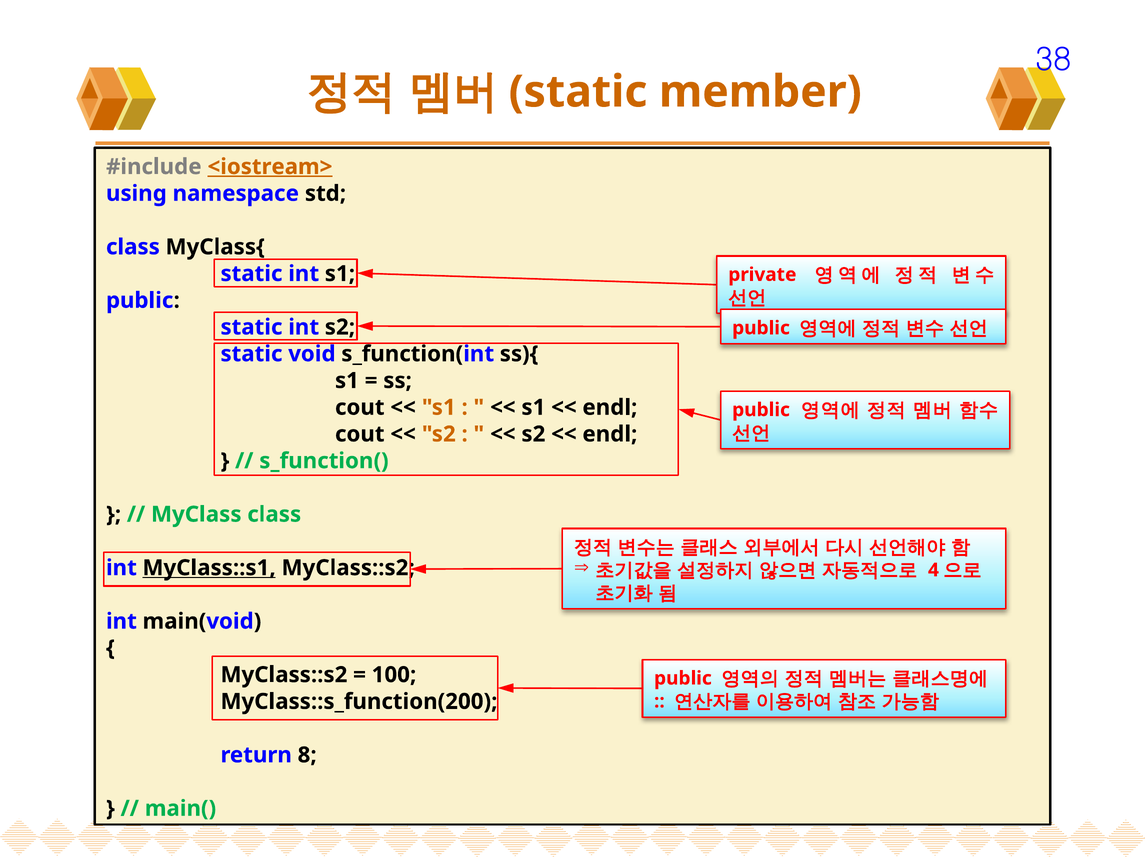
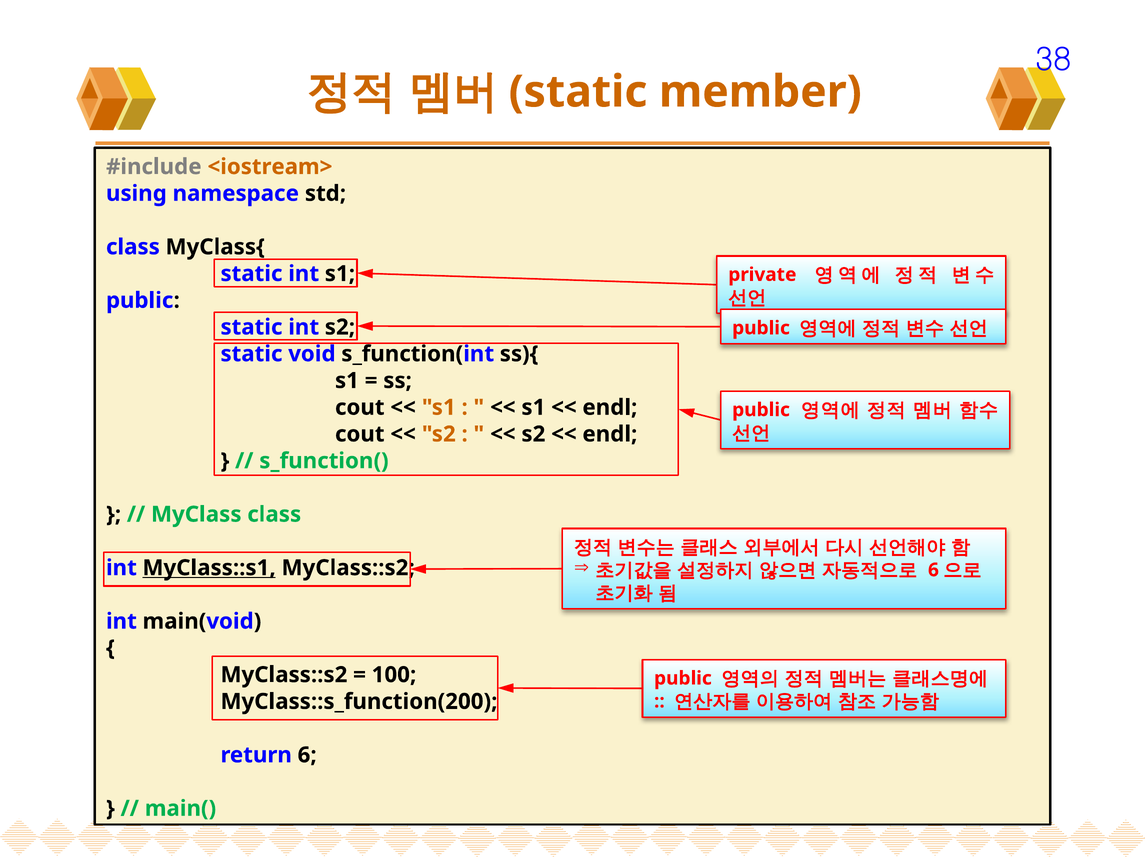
<iostream> underline: present -> none
4 at (933, 570): 4 -> 6
return 8: 8 -> 6
